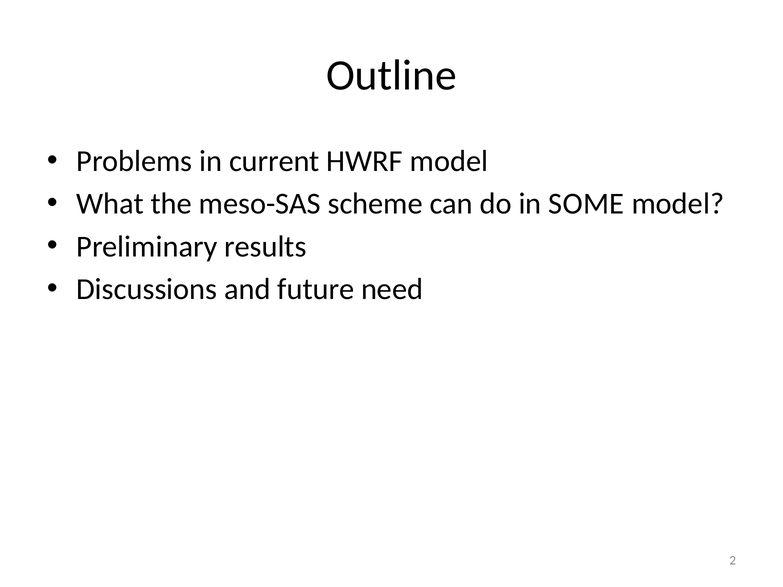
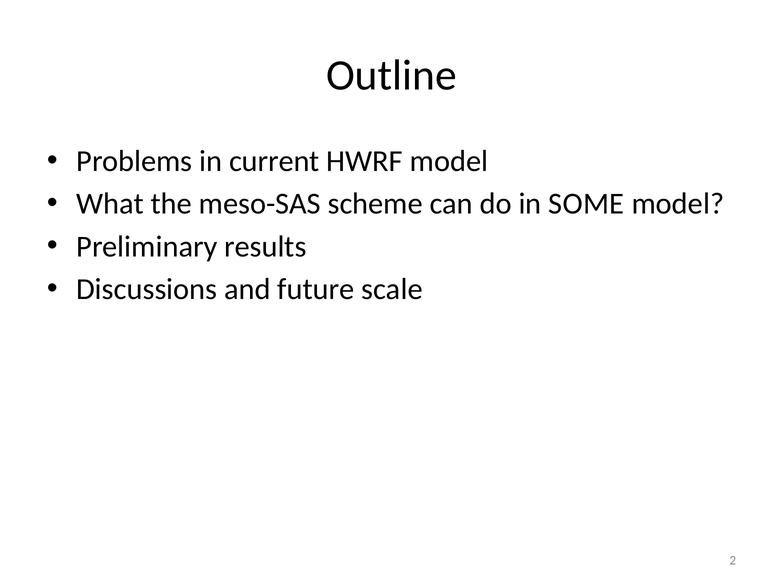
need: need -> scale
